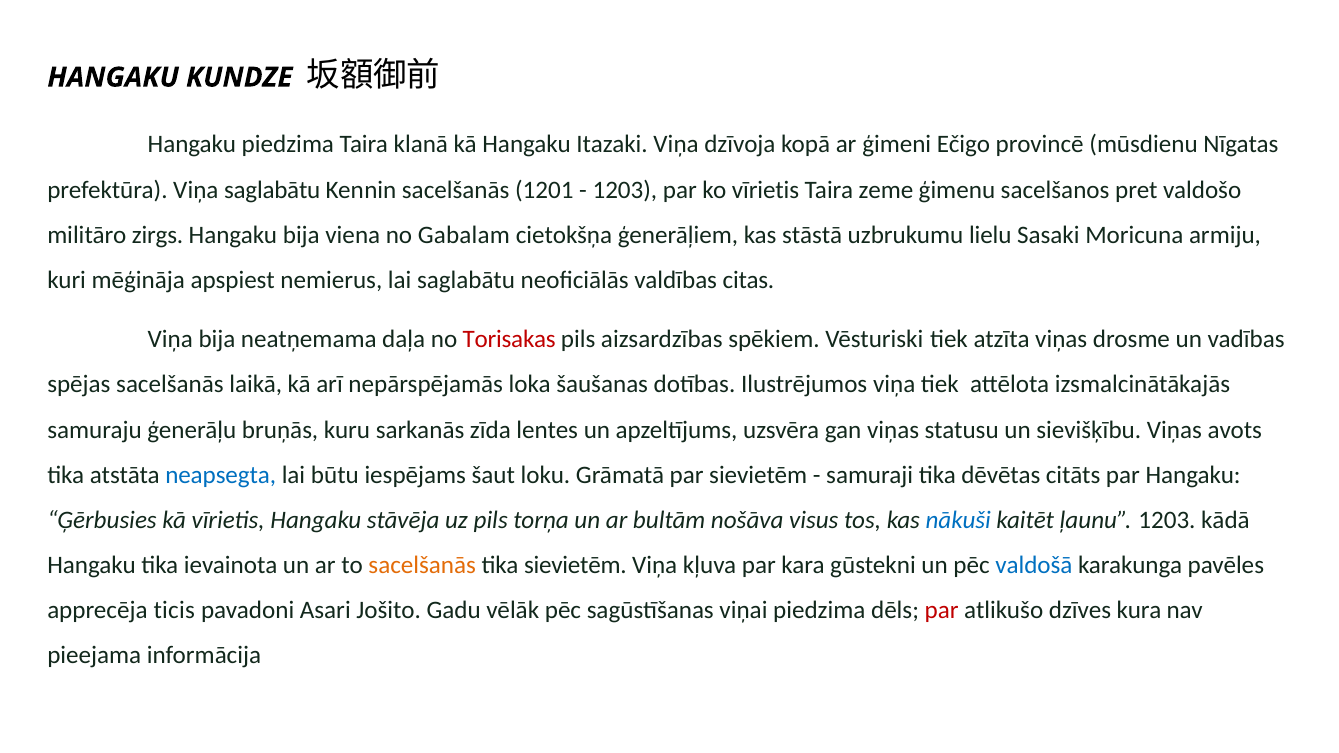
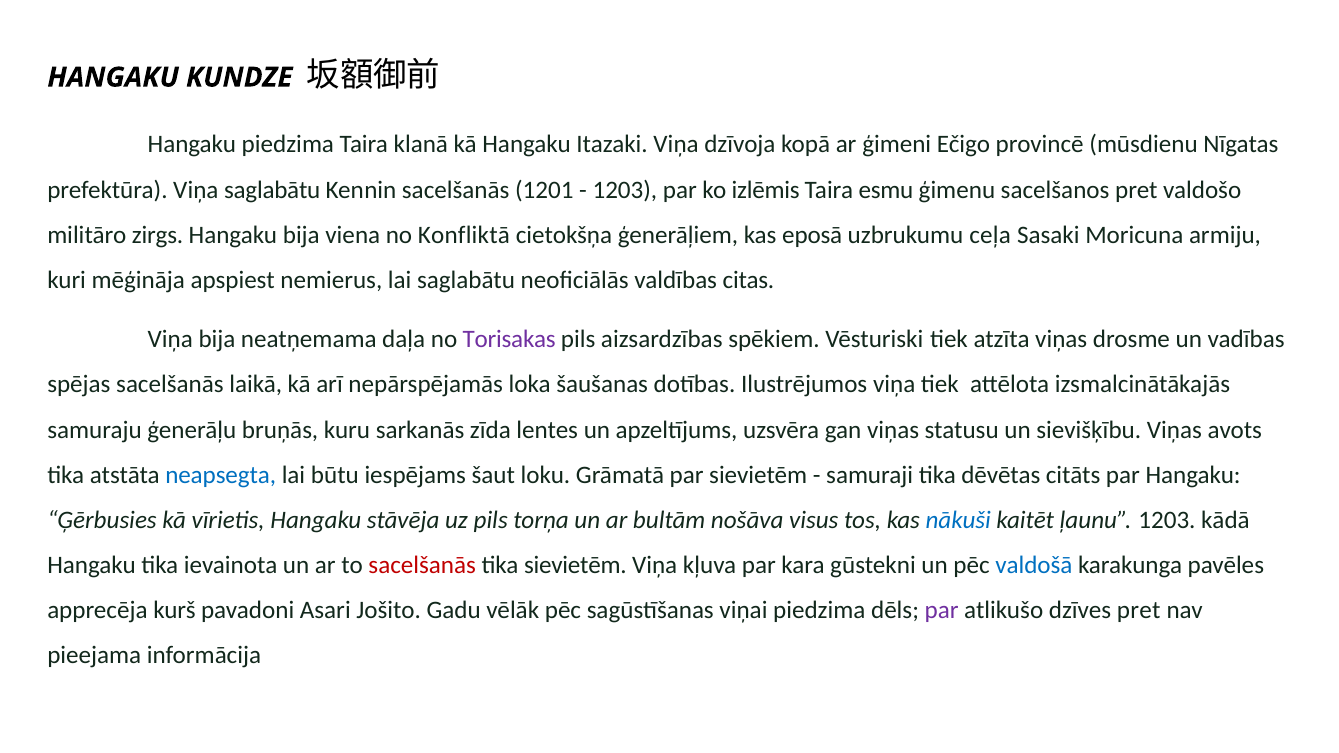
ko vīrietis: vīrietis -> izlēmis
zeme: zeme -> esmu
Gabalam: Gabalam -> Konfliktā
stāstā: stāstā -> eposā
lielu: lielu -> ceļa
Torisakas colour: red -> purple
sacelšanās at (422, 565) colour: orange -> red
ticis: ticis -> kurš
par at (942, 611) colour: red -> purple
dzīves kura: kura -> pret
